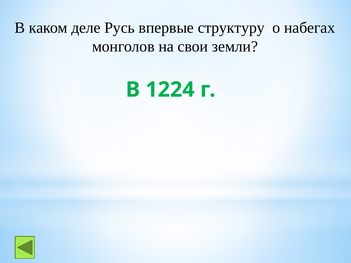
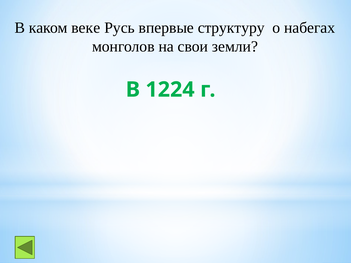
деле: деле -> веке
